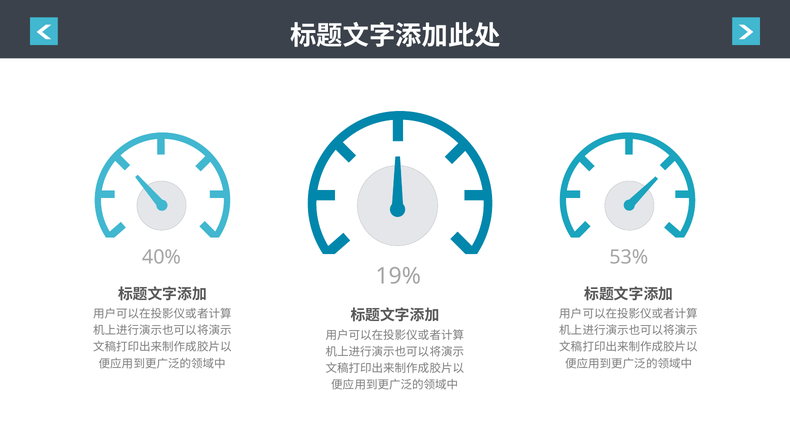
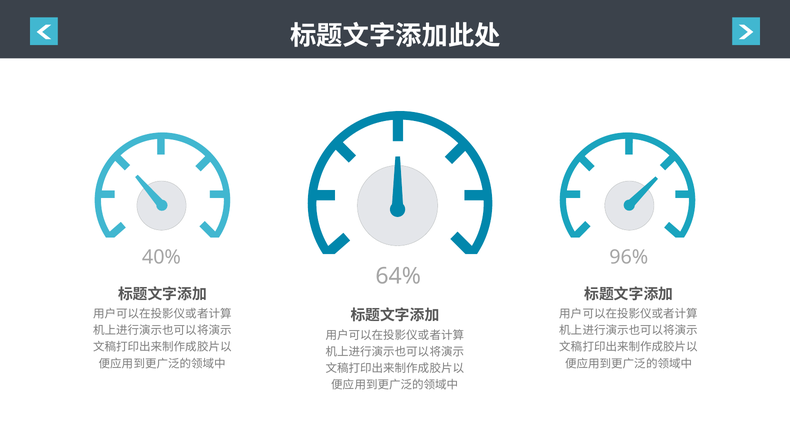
53%: 53% -> 96%
19%: 19% -> 64%
